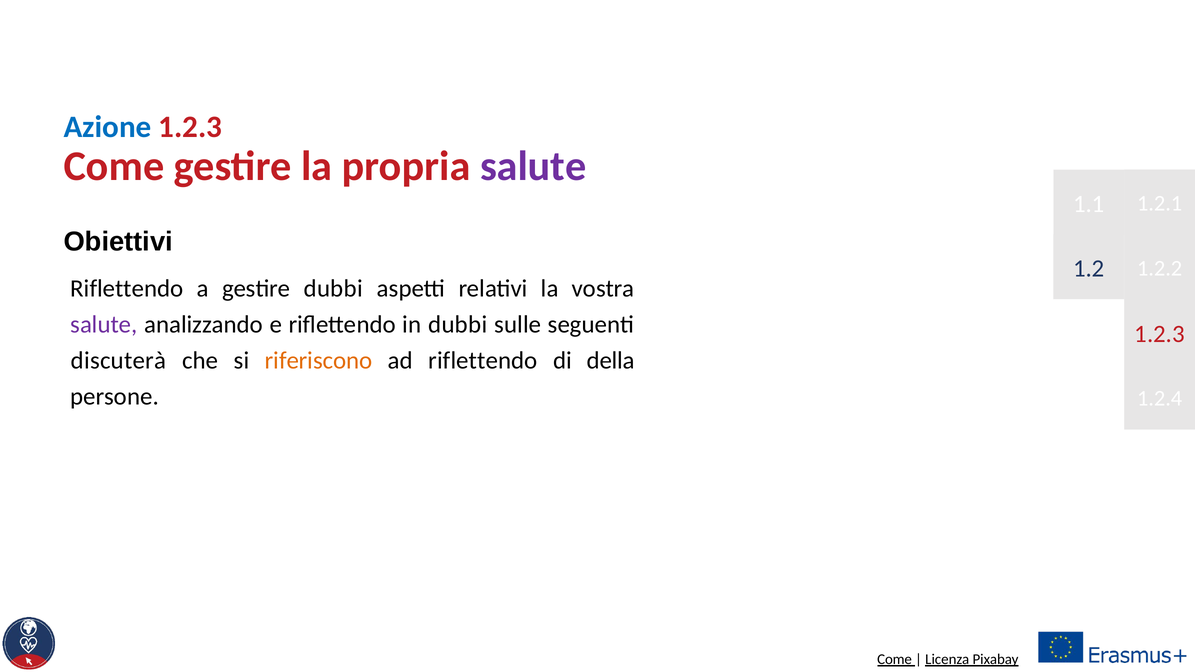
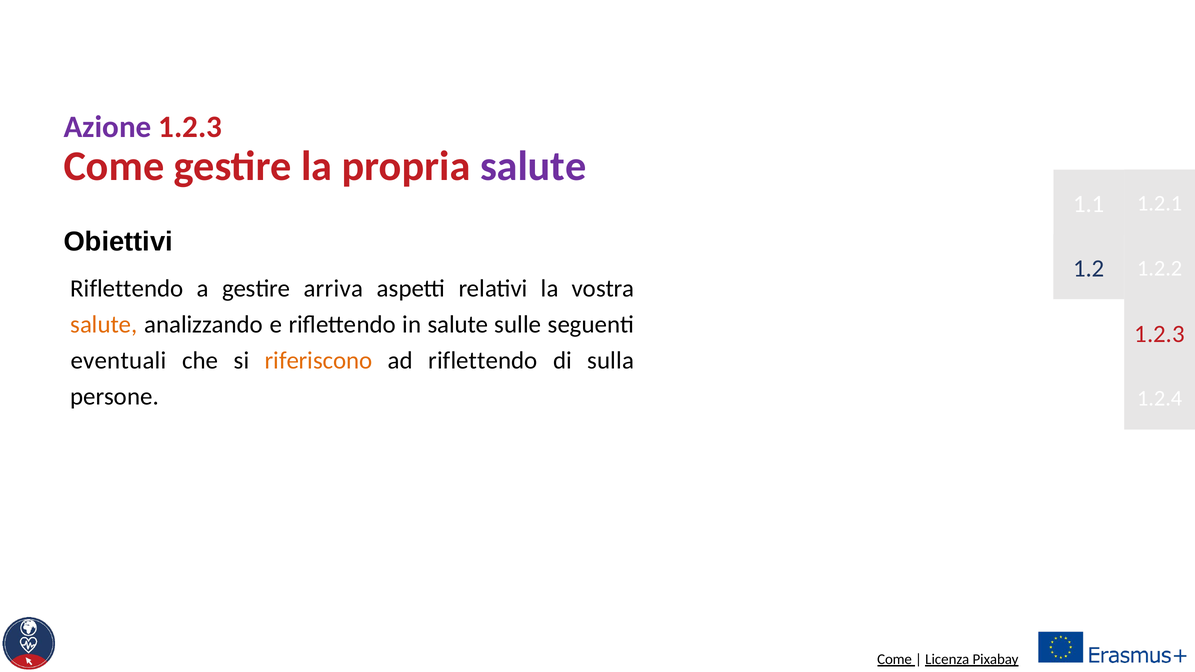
Azione colour: blue -> purple
gestire dubbi: dubbi -> arriva
salute at (104, 325) colour: purple -> orange
in dubbi: dubbi -> salute
discuterà: discuterà -> eventuali
della: della -> sulla
